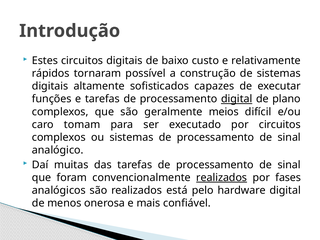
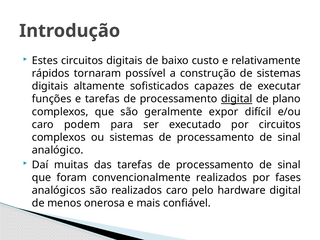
meios: meios -> expor
tomam: tomam -> podem
realizados at (222, 178) underline: present -> none
realizados está: está -> caro
